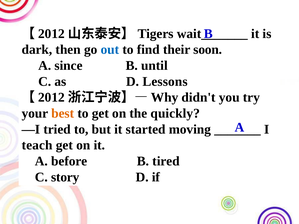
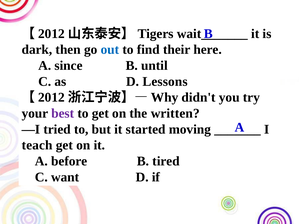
soon: soon -> here
best colour: orange -> purple
quickly: quickly -> written
story: story -> want
